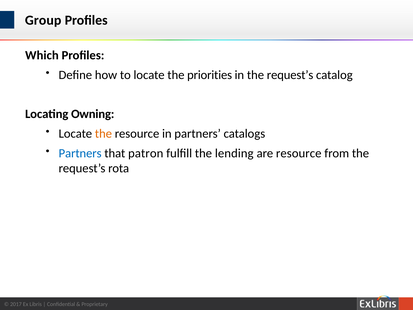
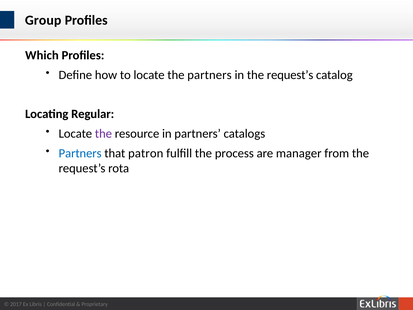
the priorities: priorities -> partners
Owning: Owning -> Regular
the at (103, 134) colour: orange -> purple
lending: lending -> process
are resource: resource -> manager
